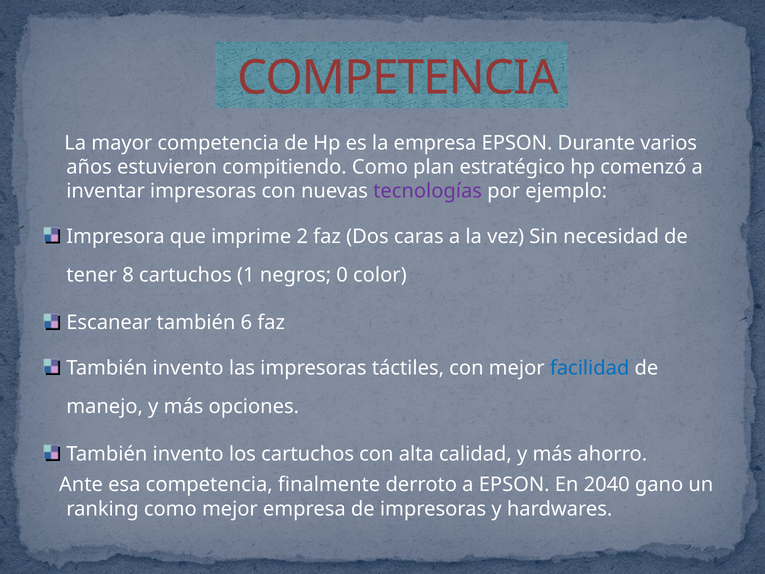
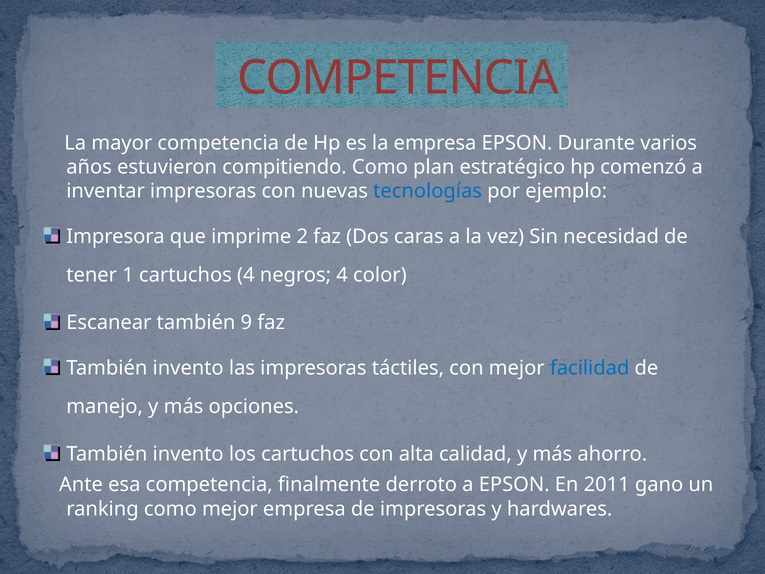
tecnologías colour: purple -> blue
8: 8 -> 1
cartuchos 1: 1 -> 4
negros 0: 0 -> 4
6: 6 -> 9
2040: 2040 -> 2011
